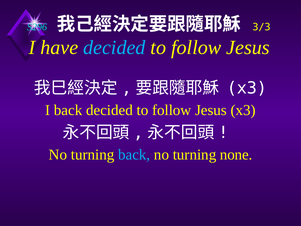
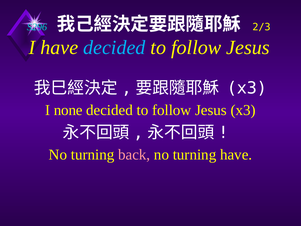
3/3: 3/3 -> 2/3
I back: back -> none
back at (134, 154) colour: light blue -> pink
turning none: none -> have
